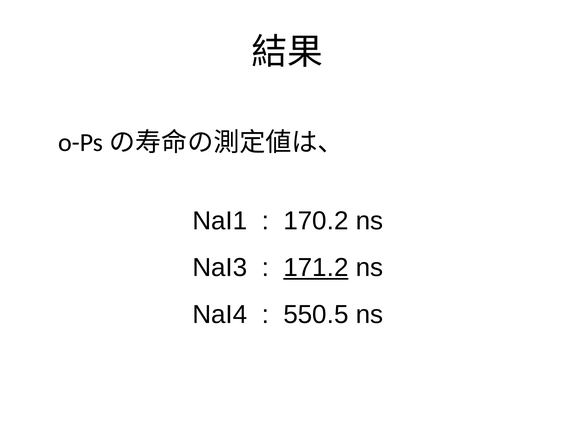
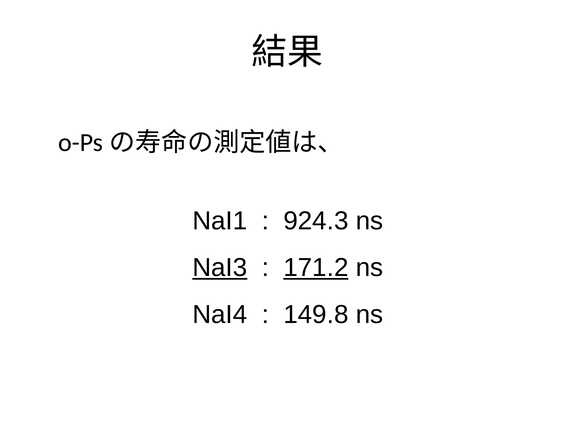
170.2: 170.2 -> 924.3
NaI3 underline: none -> present
550.5: 550.5 -> 149.8
